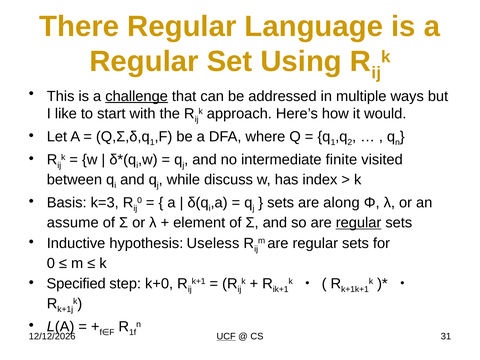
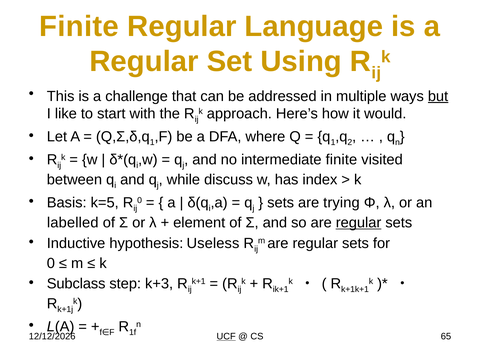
There at (79, 26): There -> Finite
challenge underline: present -> none
but underline: none -> present
k=3: k=3 -> k=5
along: along -> trying
assume: assume -> labelled
Specified: Specified -> Subclass
k+0: k+0 -> k+3
31: 31 -> 65
